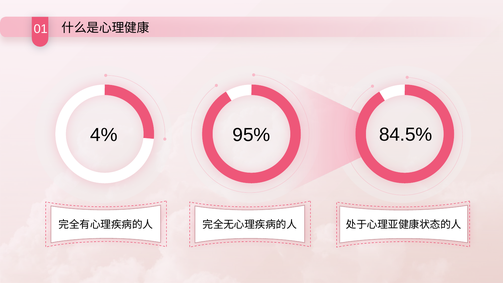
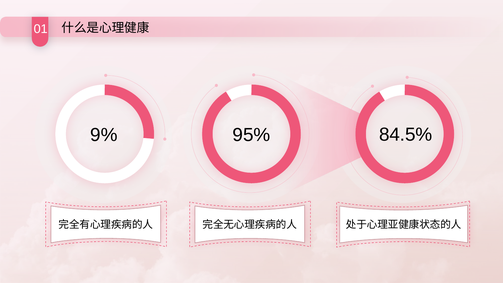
4%: 4% -> 9%
